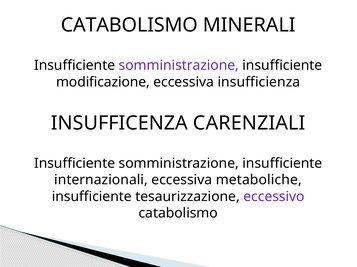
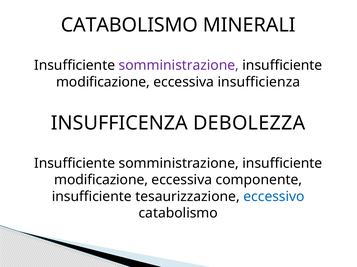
CARENZIALI: CARENZIALI -> DEBOLEZZA
internazionali at (101, 180): internazionali -> modificazione
metaboliche: metaboliche -> componente
eccessivo colour: purple -> blue
